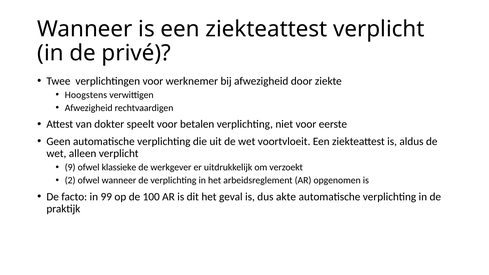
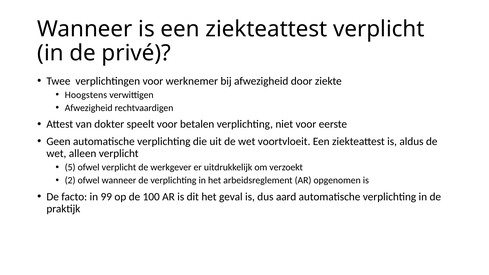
9: 9 -> 5
ofwel klassieke: klassieke -> verplicht
akte: akte -> aard
